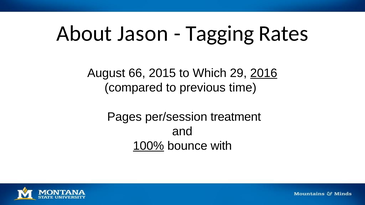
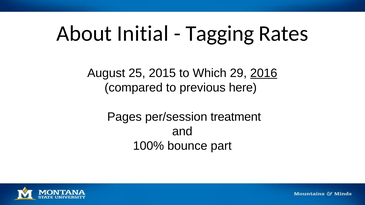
Jason: Jason -> Initial
66: 66 -> 25
time: time -> here
100% underline: present -> none
with: with -> part
